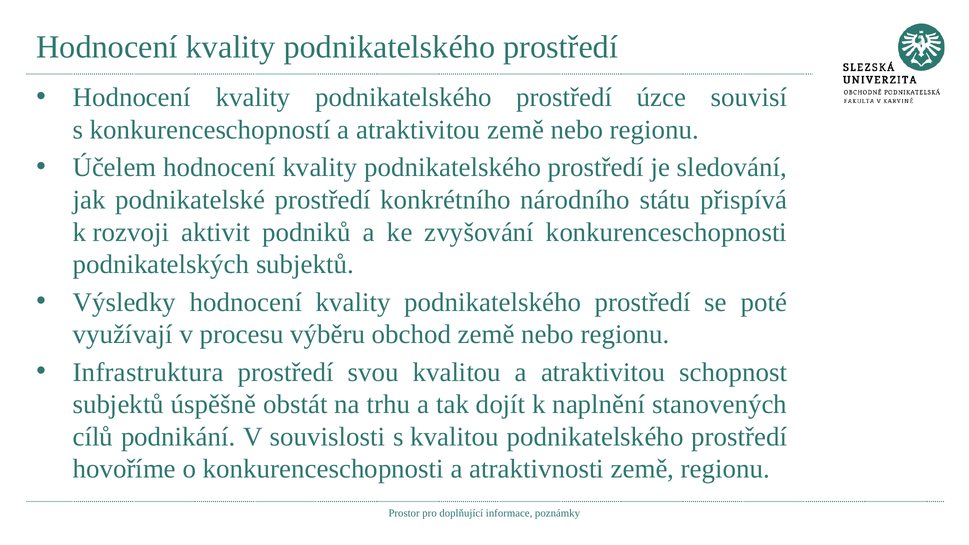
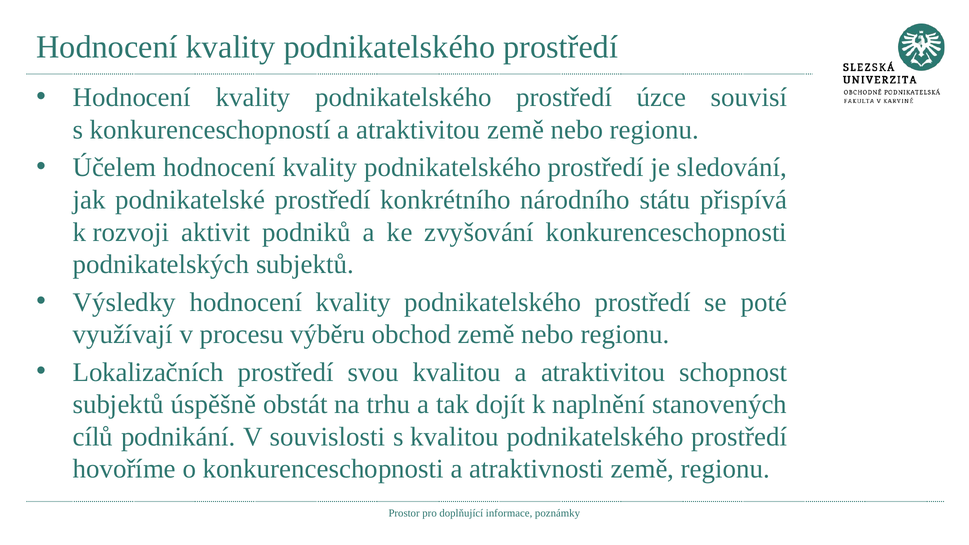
Infrastruktura: Infrastruktura -> Lokalizačních
